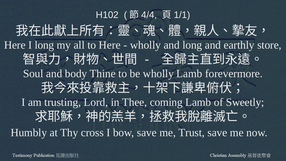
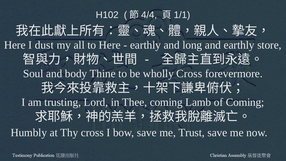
I long: long -> dust
wholly at (145, 45): wholly -> earthly
wholly Lamb: Lamb -> Cross
of Sweetly: Sweetly -> Coming
